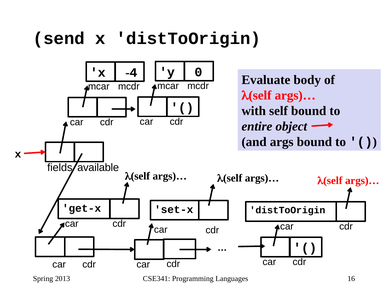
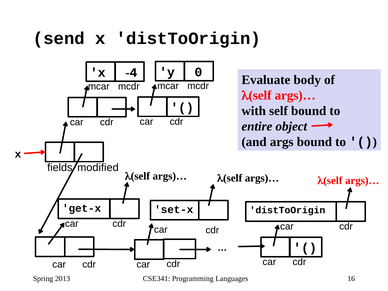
available: available -> modified
